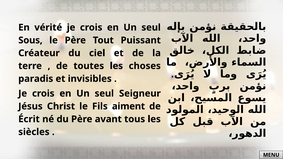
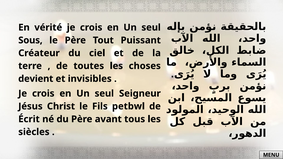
paradis: paradis -> devient
aiment: aiment -> petbwl
